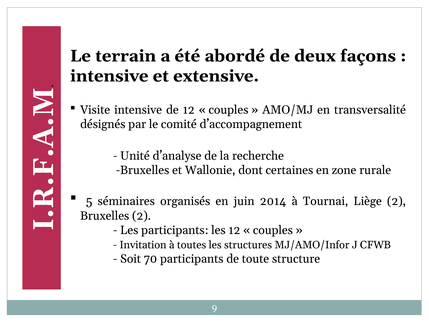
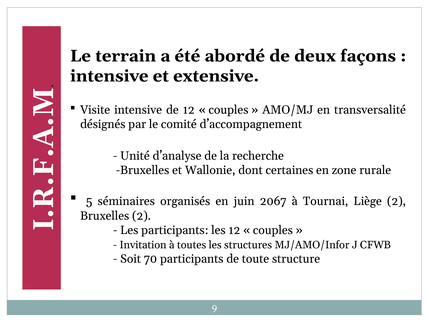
2014: 2014 -> 2067
